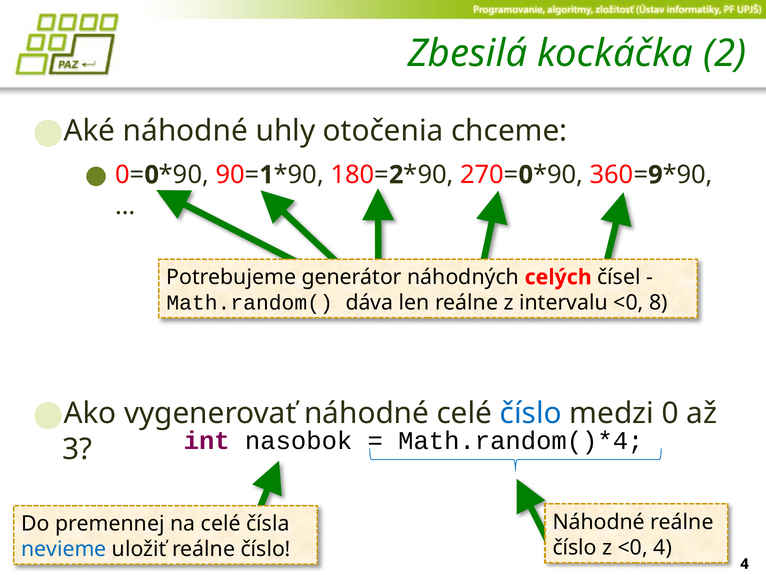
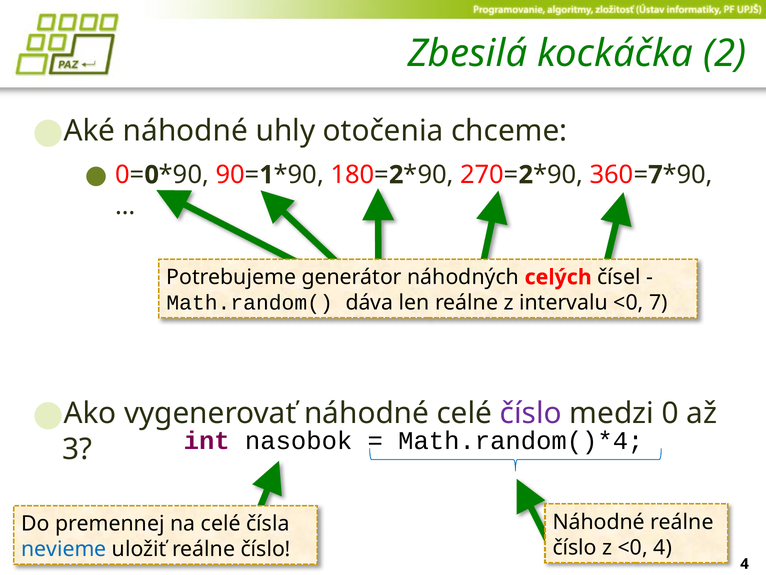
0 at (526, 175): 0 -> 2
9 at (655, 175): 9 -> 7
<0 8: 8 -> 7
číslo at (531, 413) colour: blue -> purple
